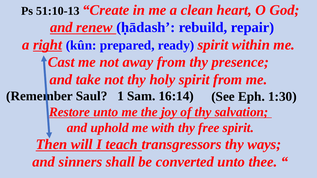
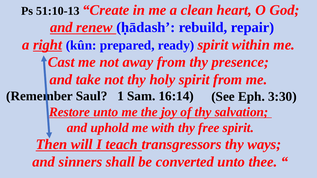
1:30: 1:30 -> 3:30
